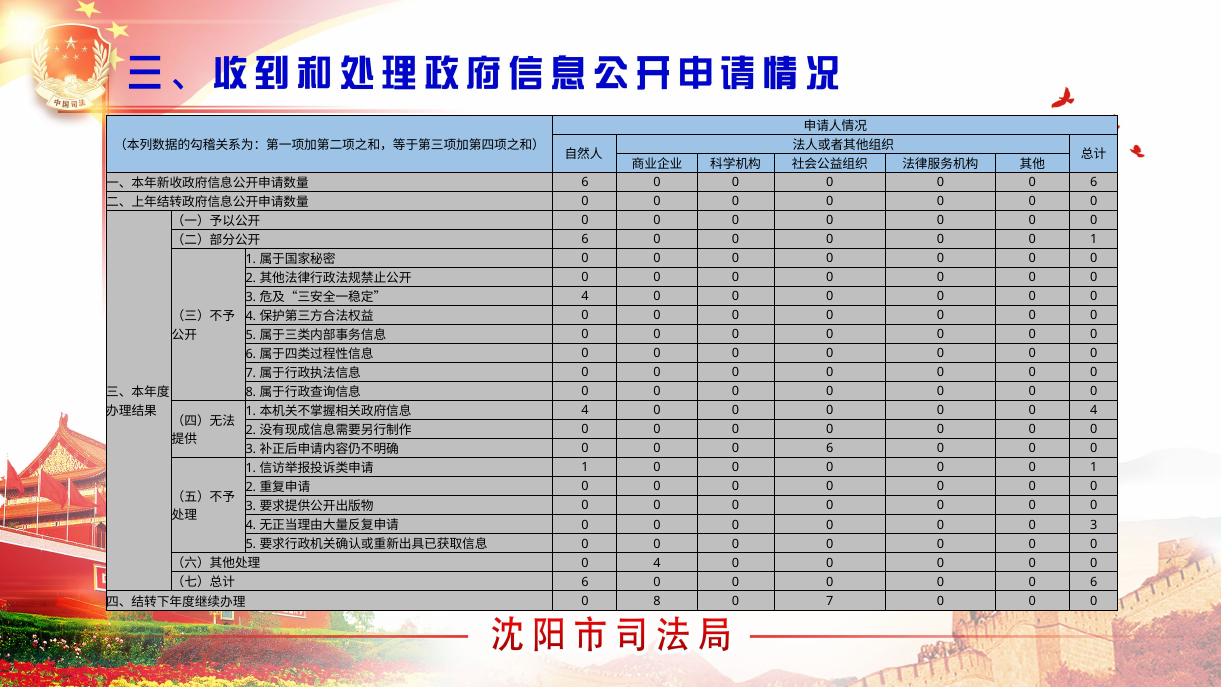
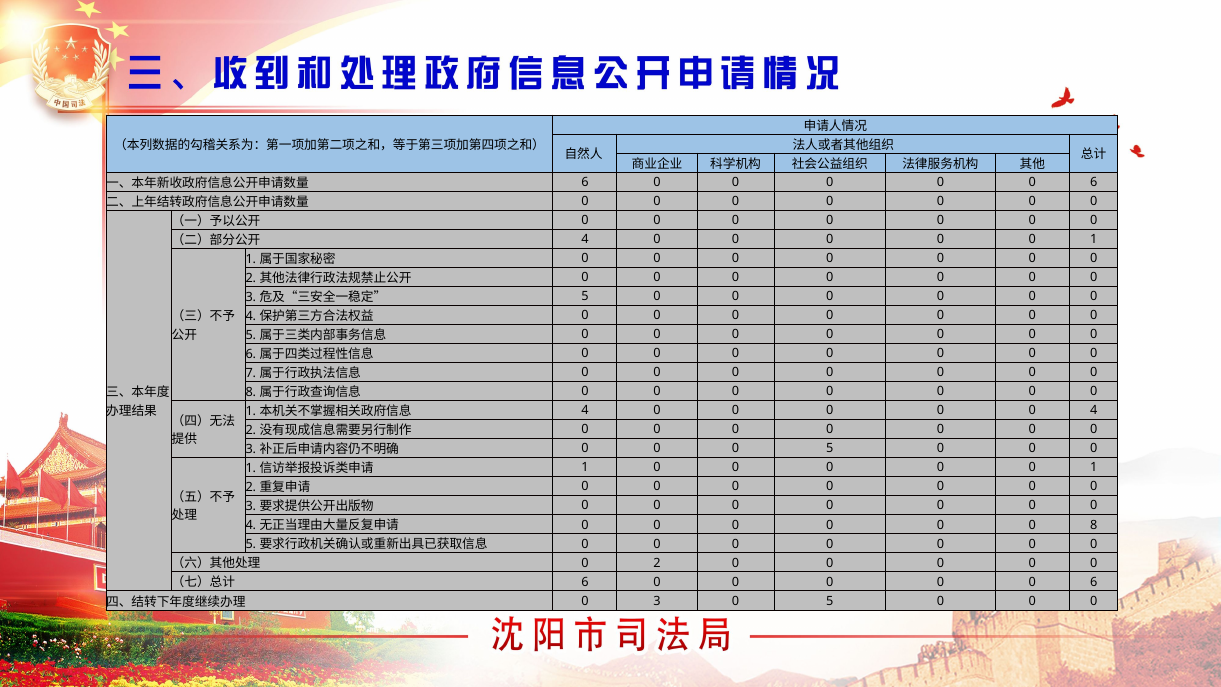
6 at (585, 240): 6 -> 4
4 at (585, 297): 4 -> 5
6 at (830, 449): 6 -> 5
3 at (1094, 525): 3 -> 8
4 at (657, 563): 4 -> 2
8 at (657, 601): 8 -> 3
7 at (830, 601): 7 -> 5
